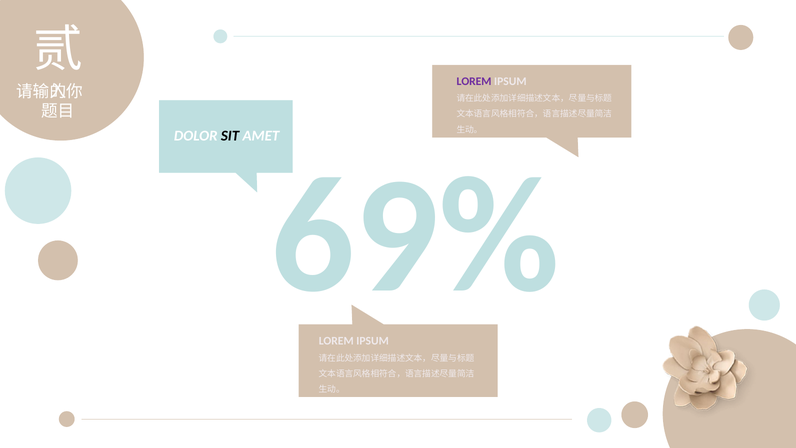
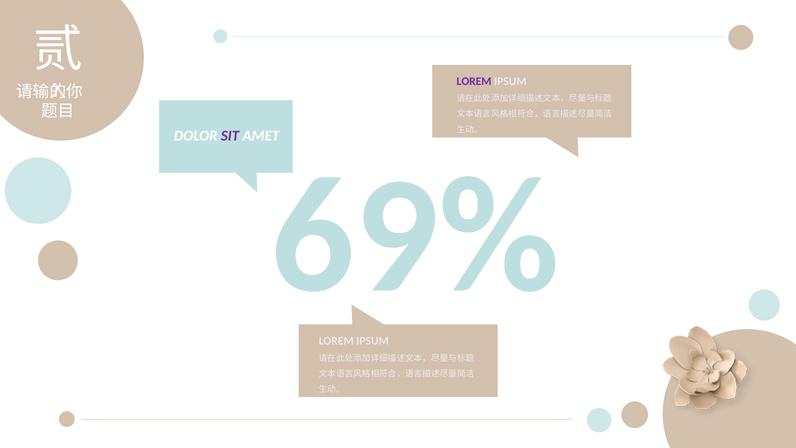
SIT colour: black -> purple
